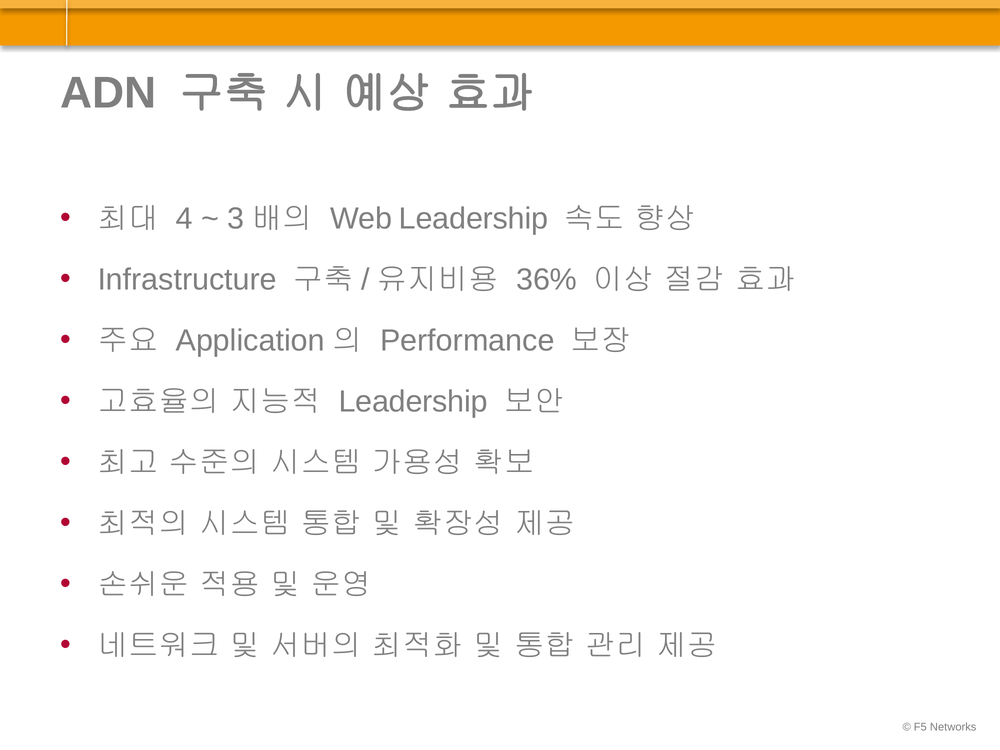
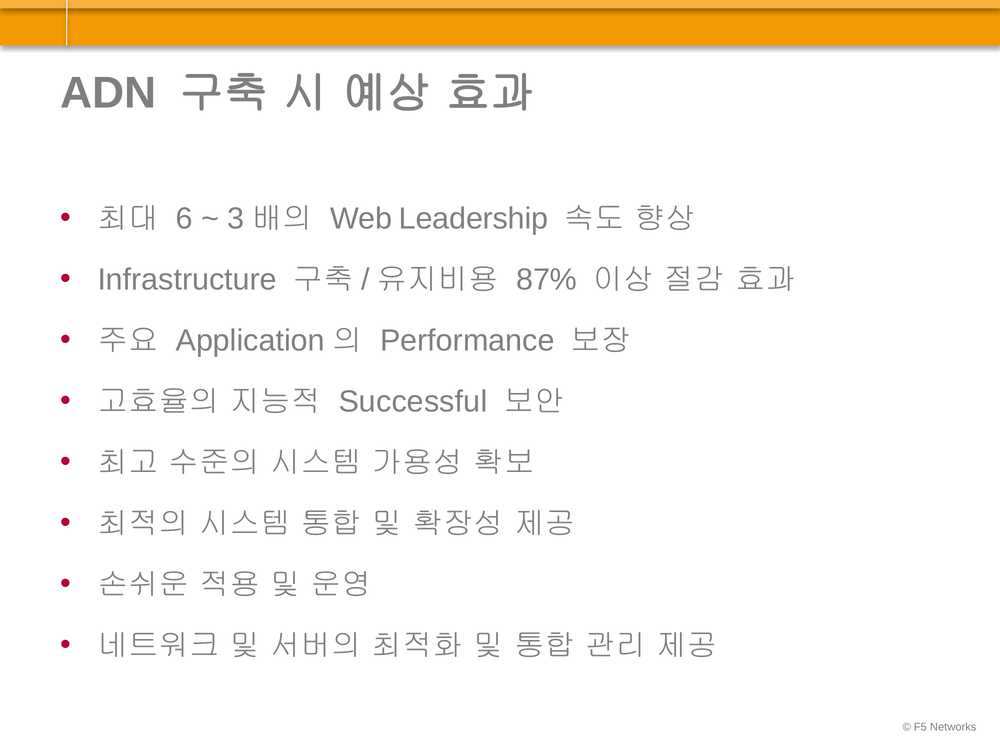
4: 4 -> 6
36%: 36% -> 87%
Leadership at (413, 402): Leadership -> Successful
